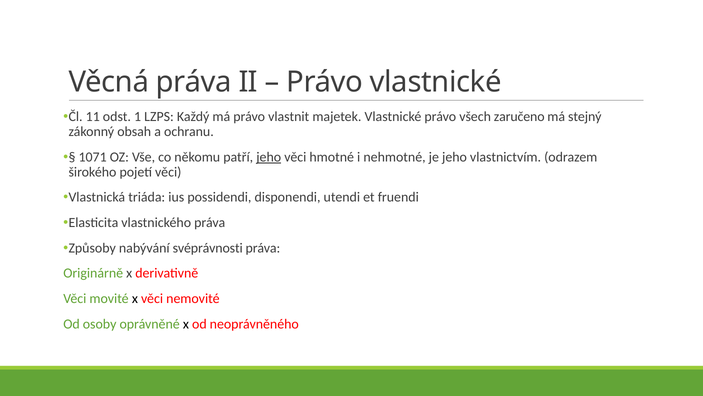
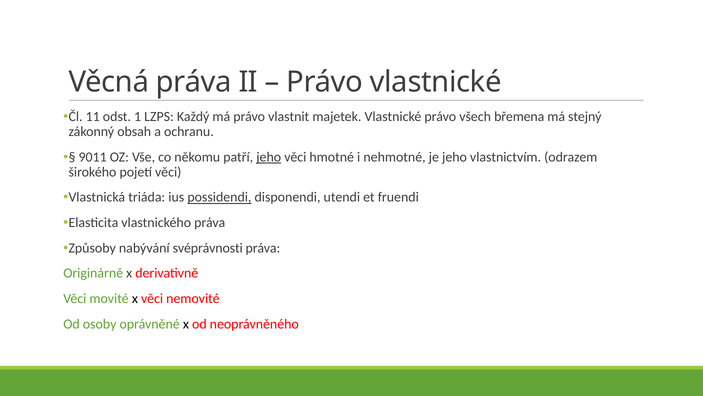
zaručeno: zaručeno -> břemena
1071: 1071 -> 9011
possidendi underline: none -> present
